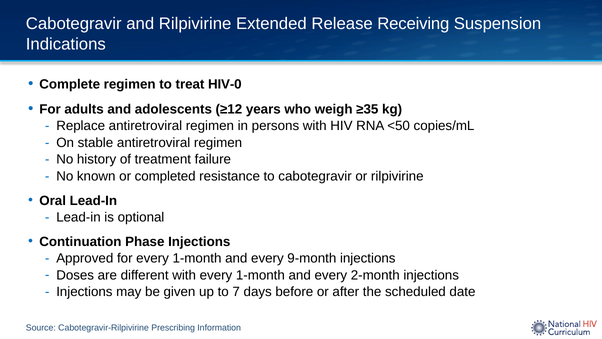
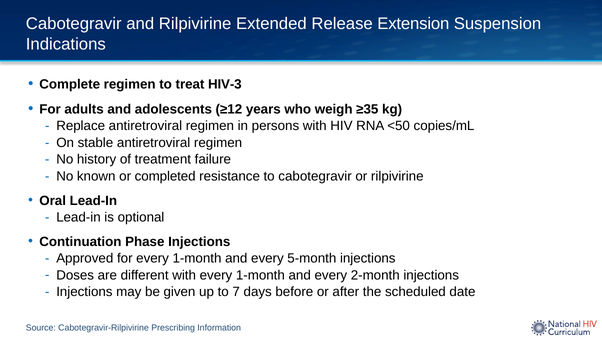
Receiving: Receiving -> Extension
HIV-0: HIV-0 -> HIV-3
9-month: 9-month -> 5-month
